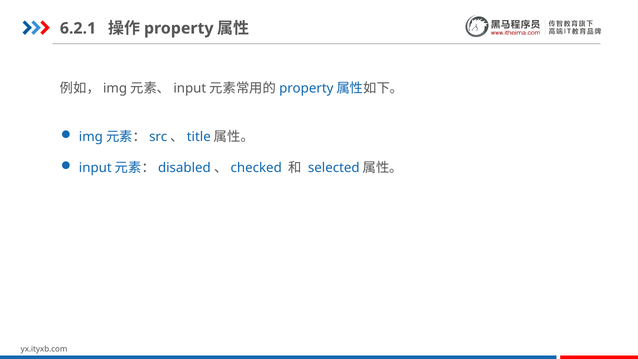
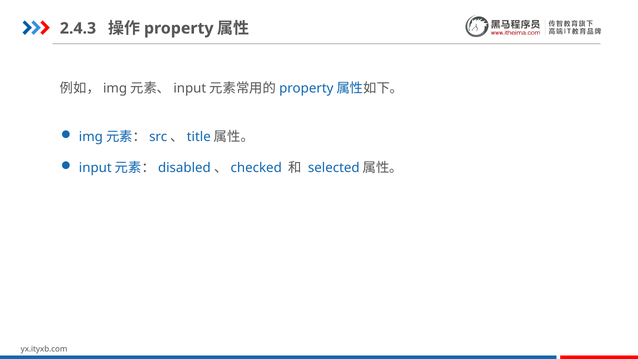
6.2.1: 6.2.1 -> 2.4.3
